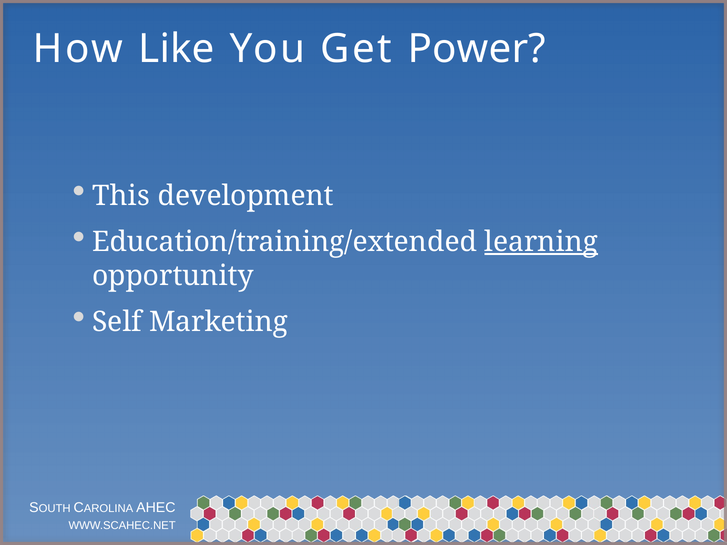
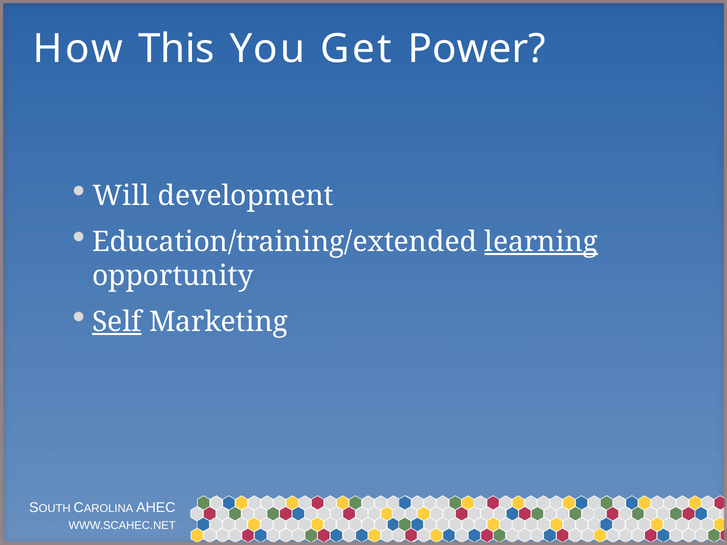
Like: Like -> This
This: This -> Will
Self underline: none -> present
